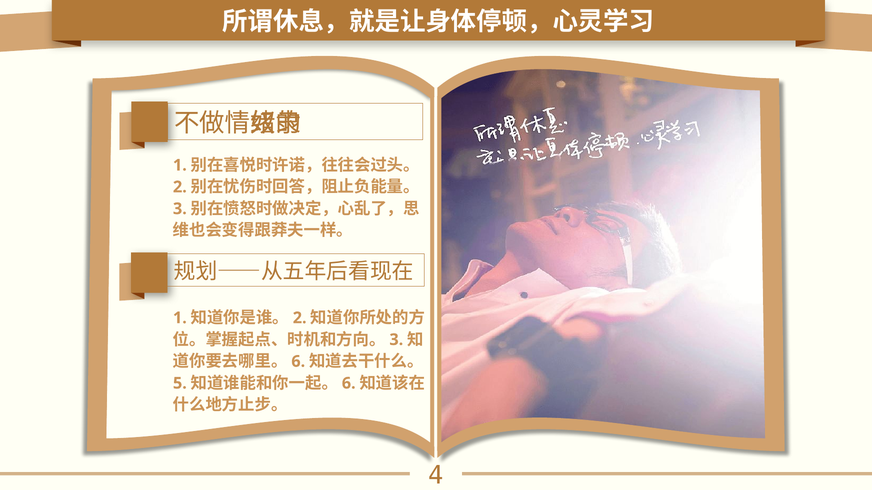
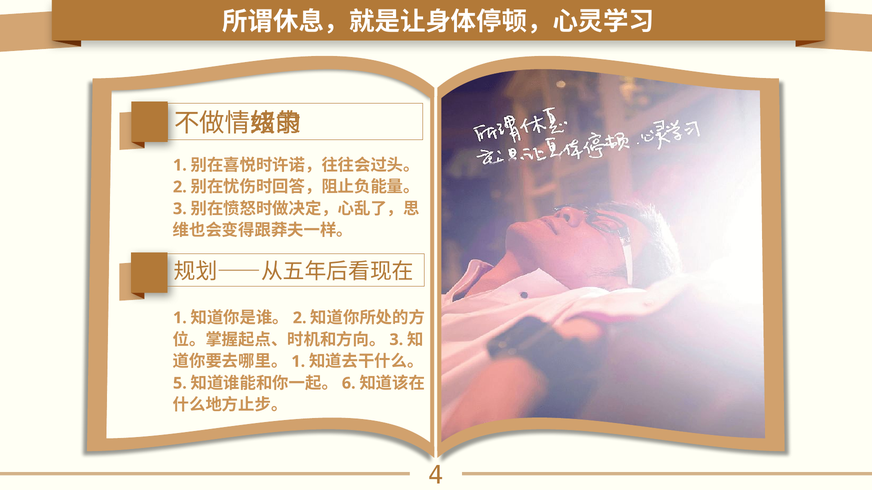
6 at (298, 362): 6 -> 1
